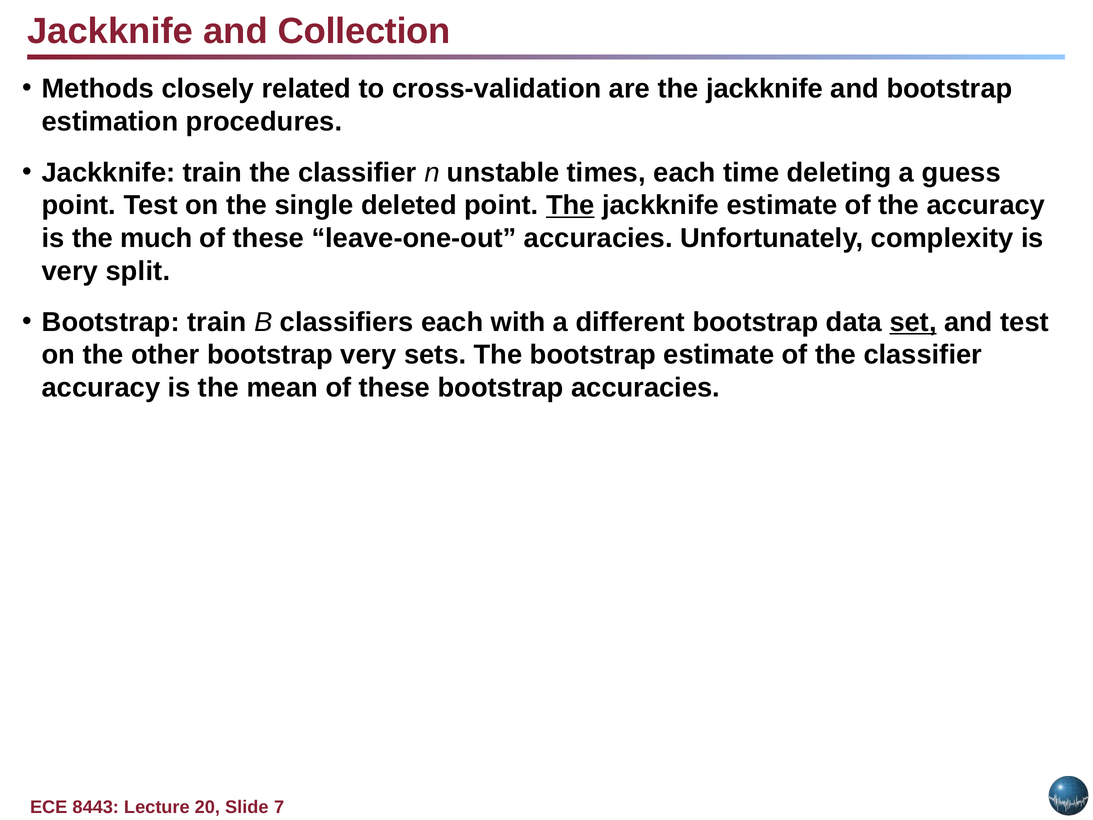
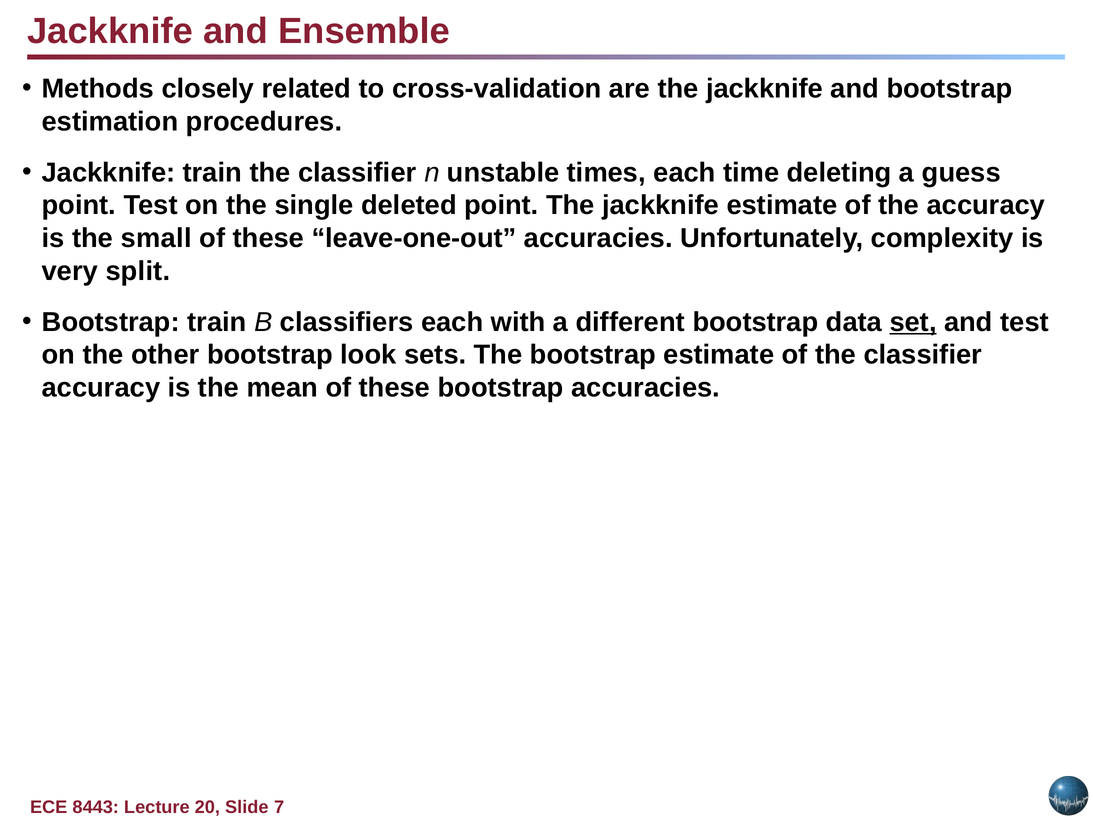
Collection: Collection -> Ensemble
The at (570, 205) underline: present -> none
much: much -> small
bootstrap very: very -> look
